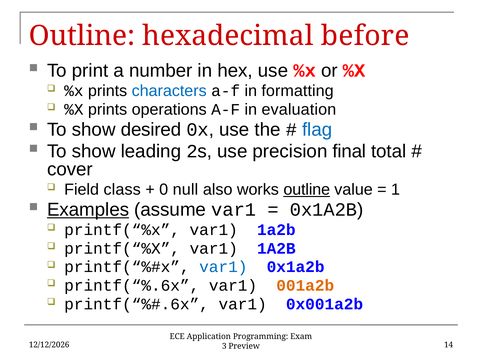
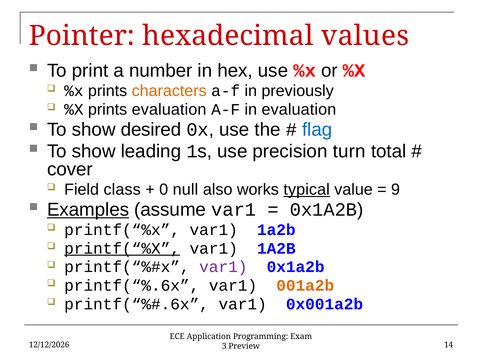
Outline at (82, 36): Outline -> Pointer
before: before -> values
characters colour: blue -> orange
formatting: formatting -> previously
prints operations: operations -> evaluation
2: 2 -> 1
final: final -> turn
works outline: outline -> typical
1: 1 -> 9
printf(“%X at (122, 249) underline: none -> present
var1 at (223, 267) colour: blue -> purple
